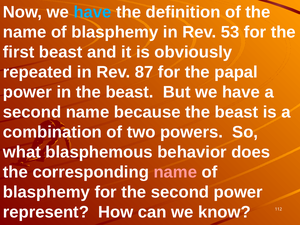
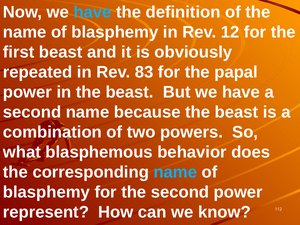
53: 53 -> 12
87: 87 -> 83
name at (175, 172) colour: pink -> light blue
